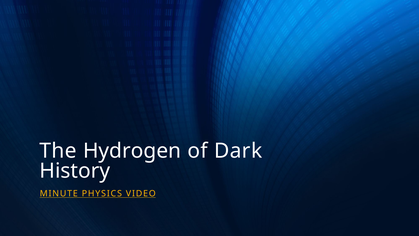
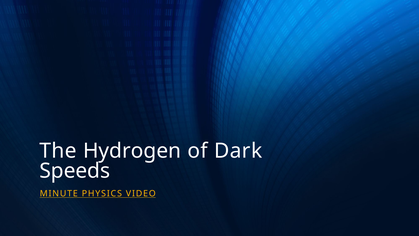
History: History -> Speeds
